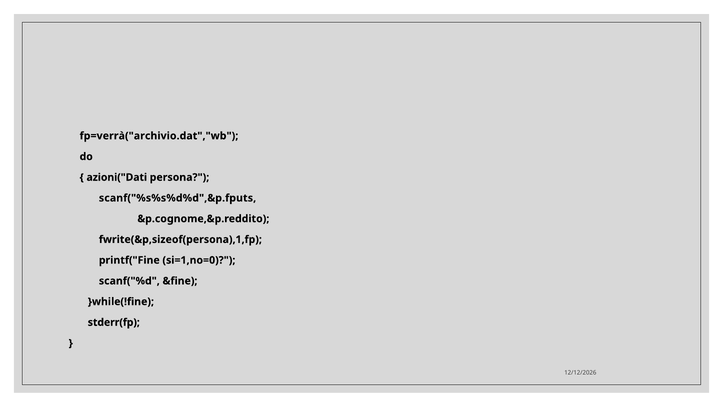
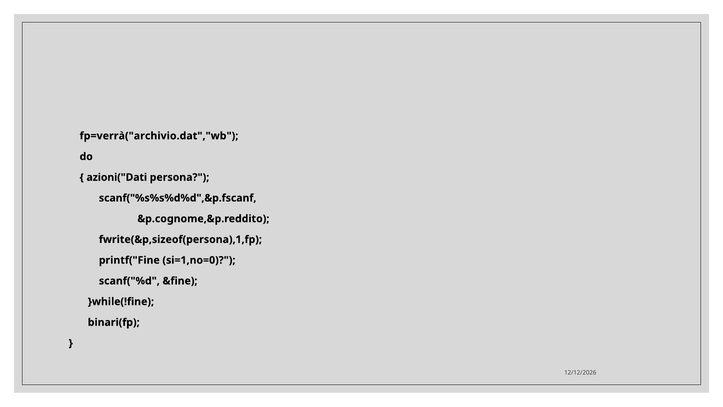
scanf("%s%s%d%d",&p.fputs: scanf("%s%s%d%d",&p.fputs -> scanf("%s%s%d%d",&p.fscanf
stderr(fp: stderr(fp -> binari(fp
